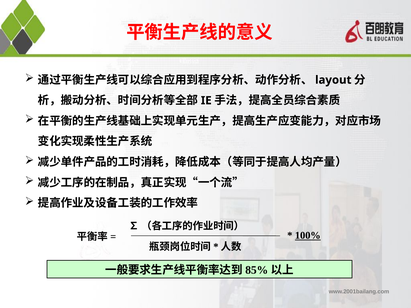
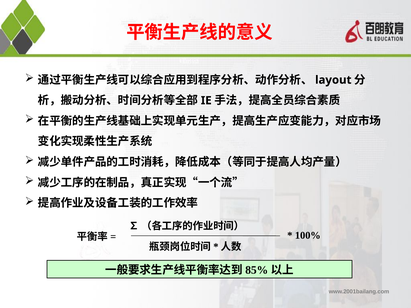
100% underline: present -> none
